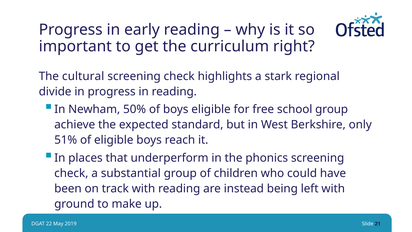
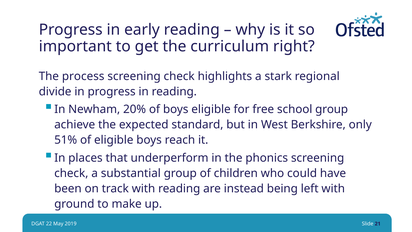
cultural: cultural -> process
50%: 50% -> 20%
